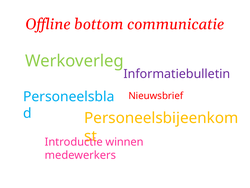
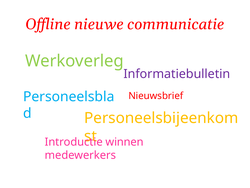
bottom: bottom -> nieuwe
